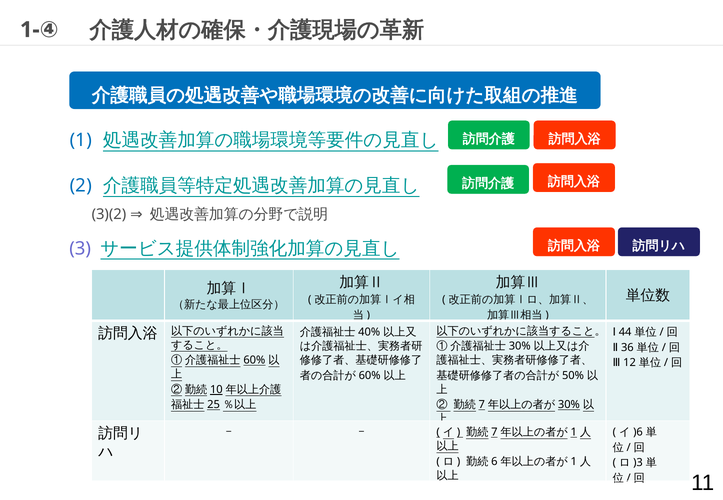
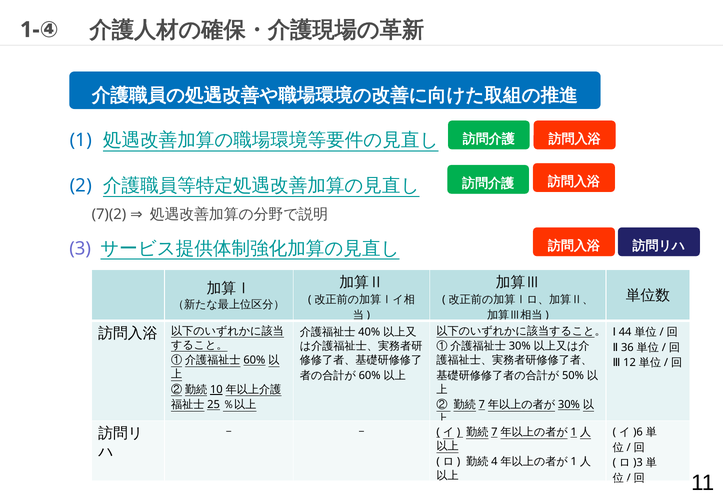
3)(2: 3)(2 -> 7)(2
6: 6 -> 4
